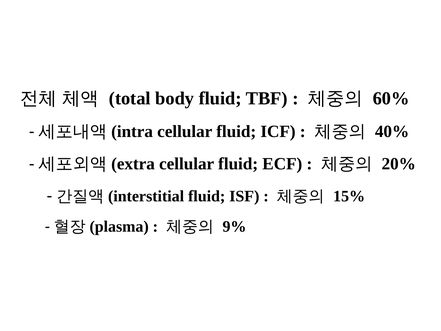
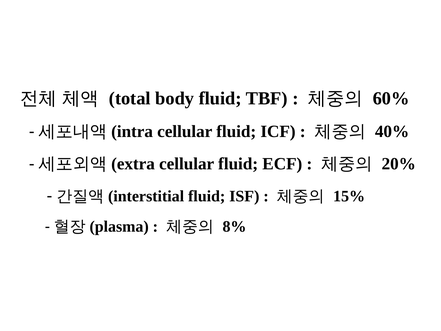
9%: 9% -> 8%
